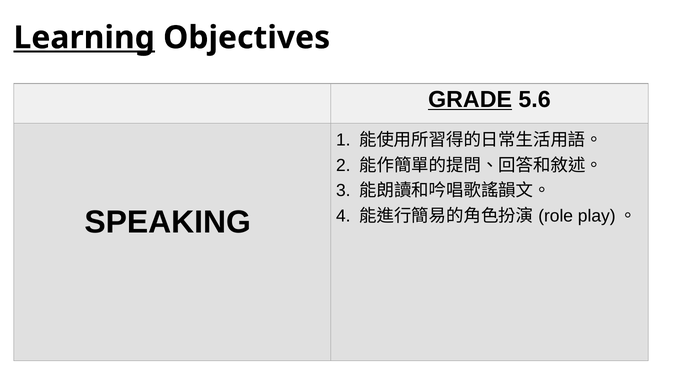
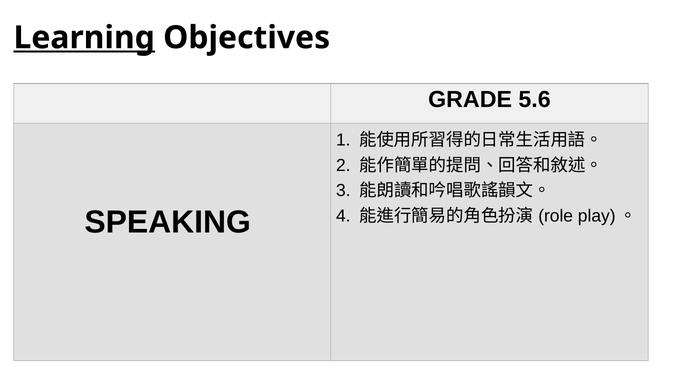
GRADE underline: present -> none
